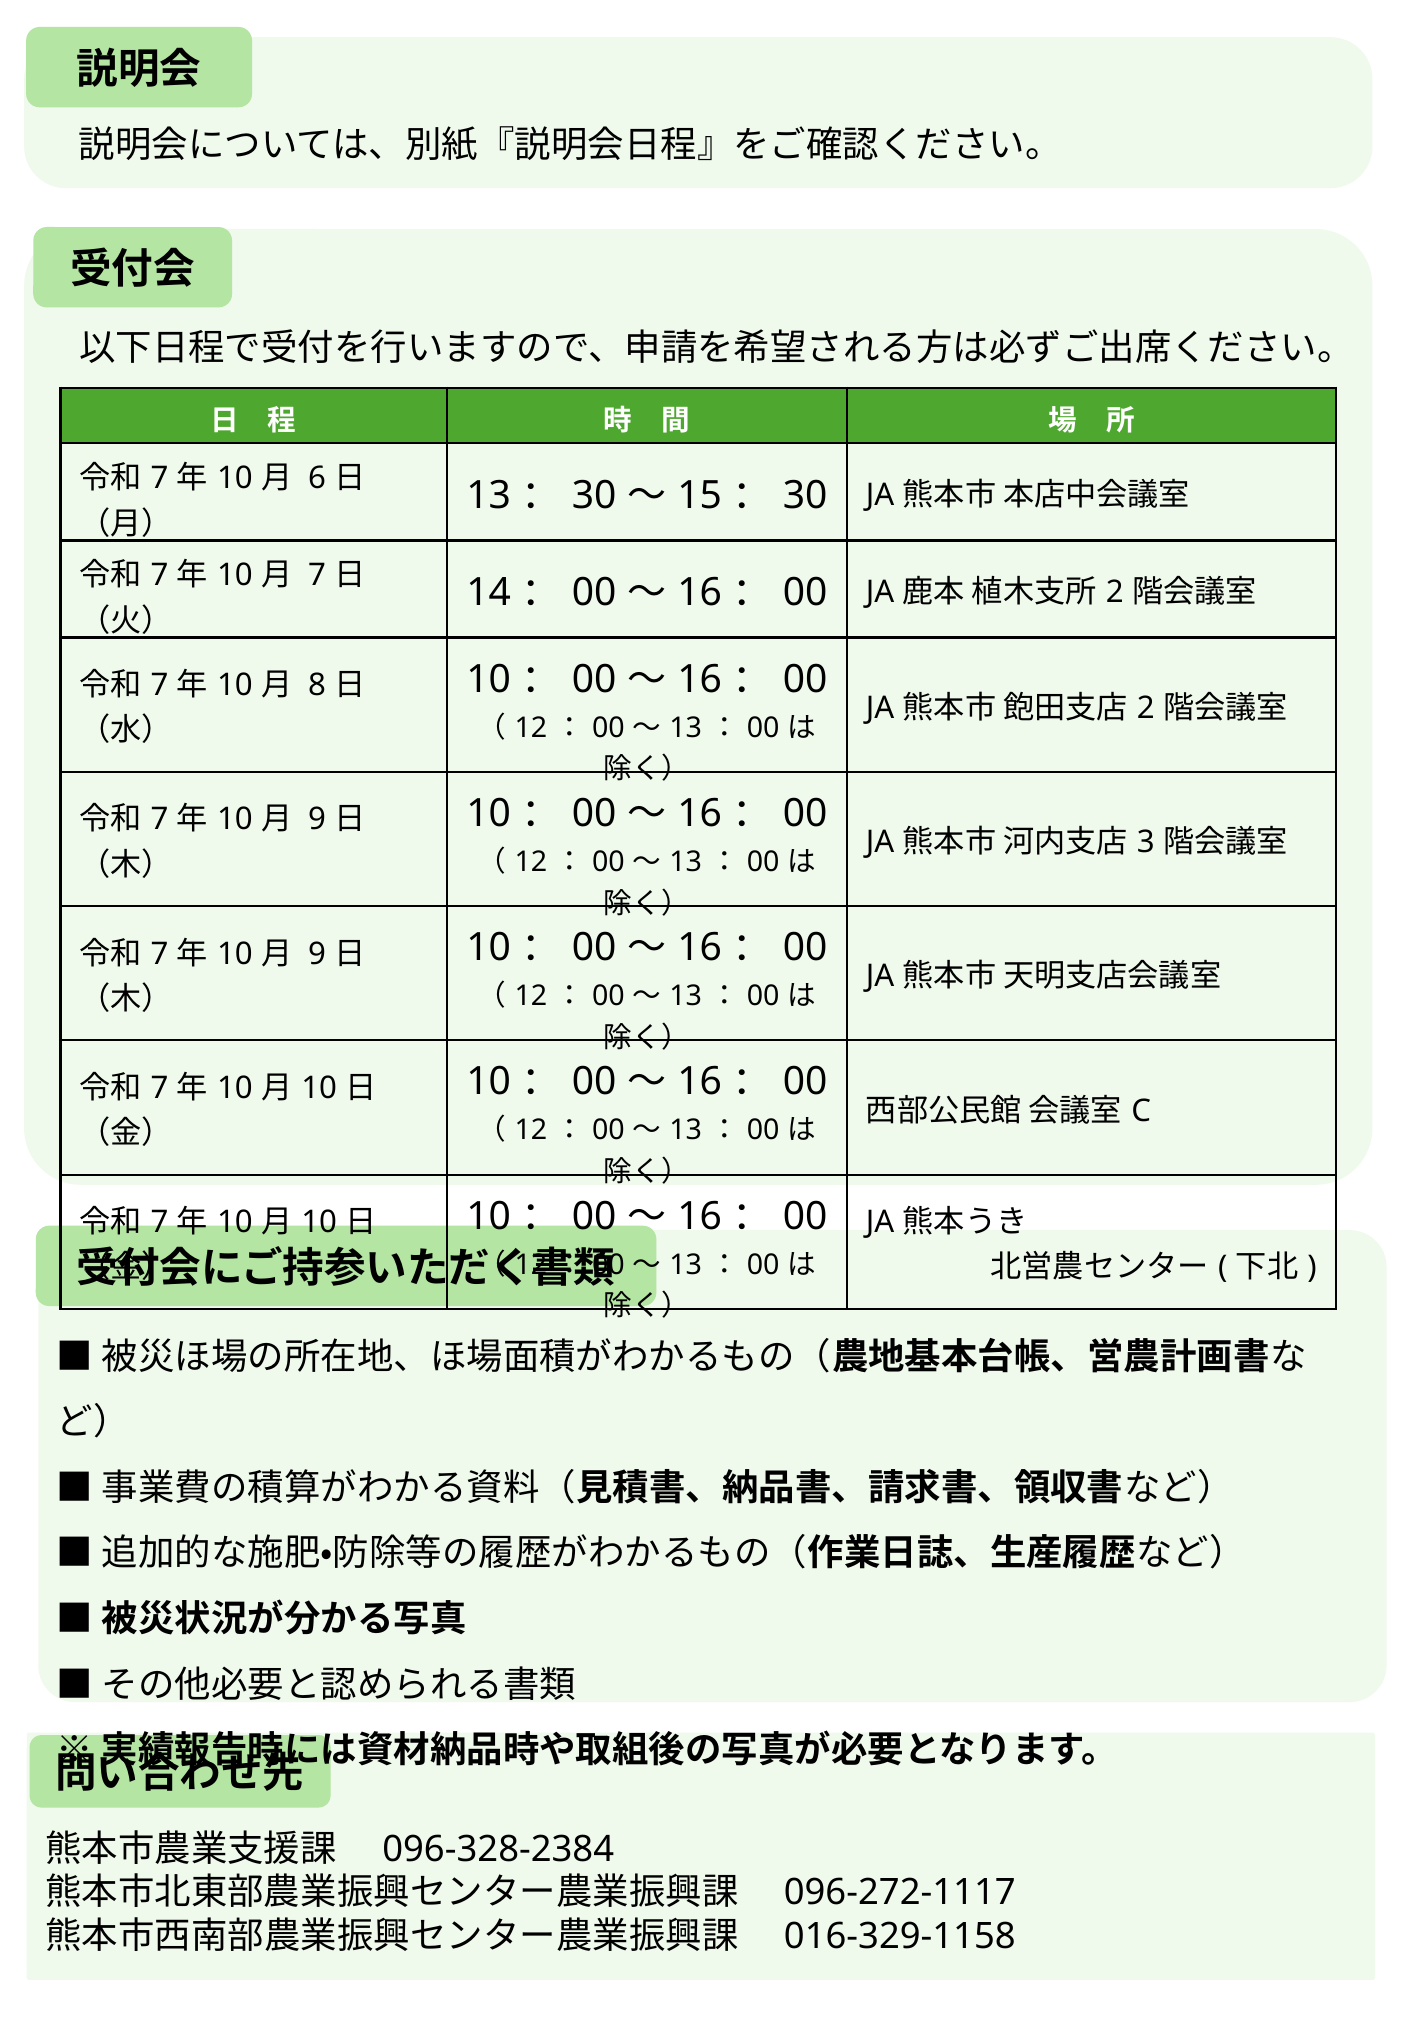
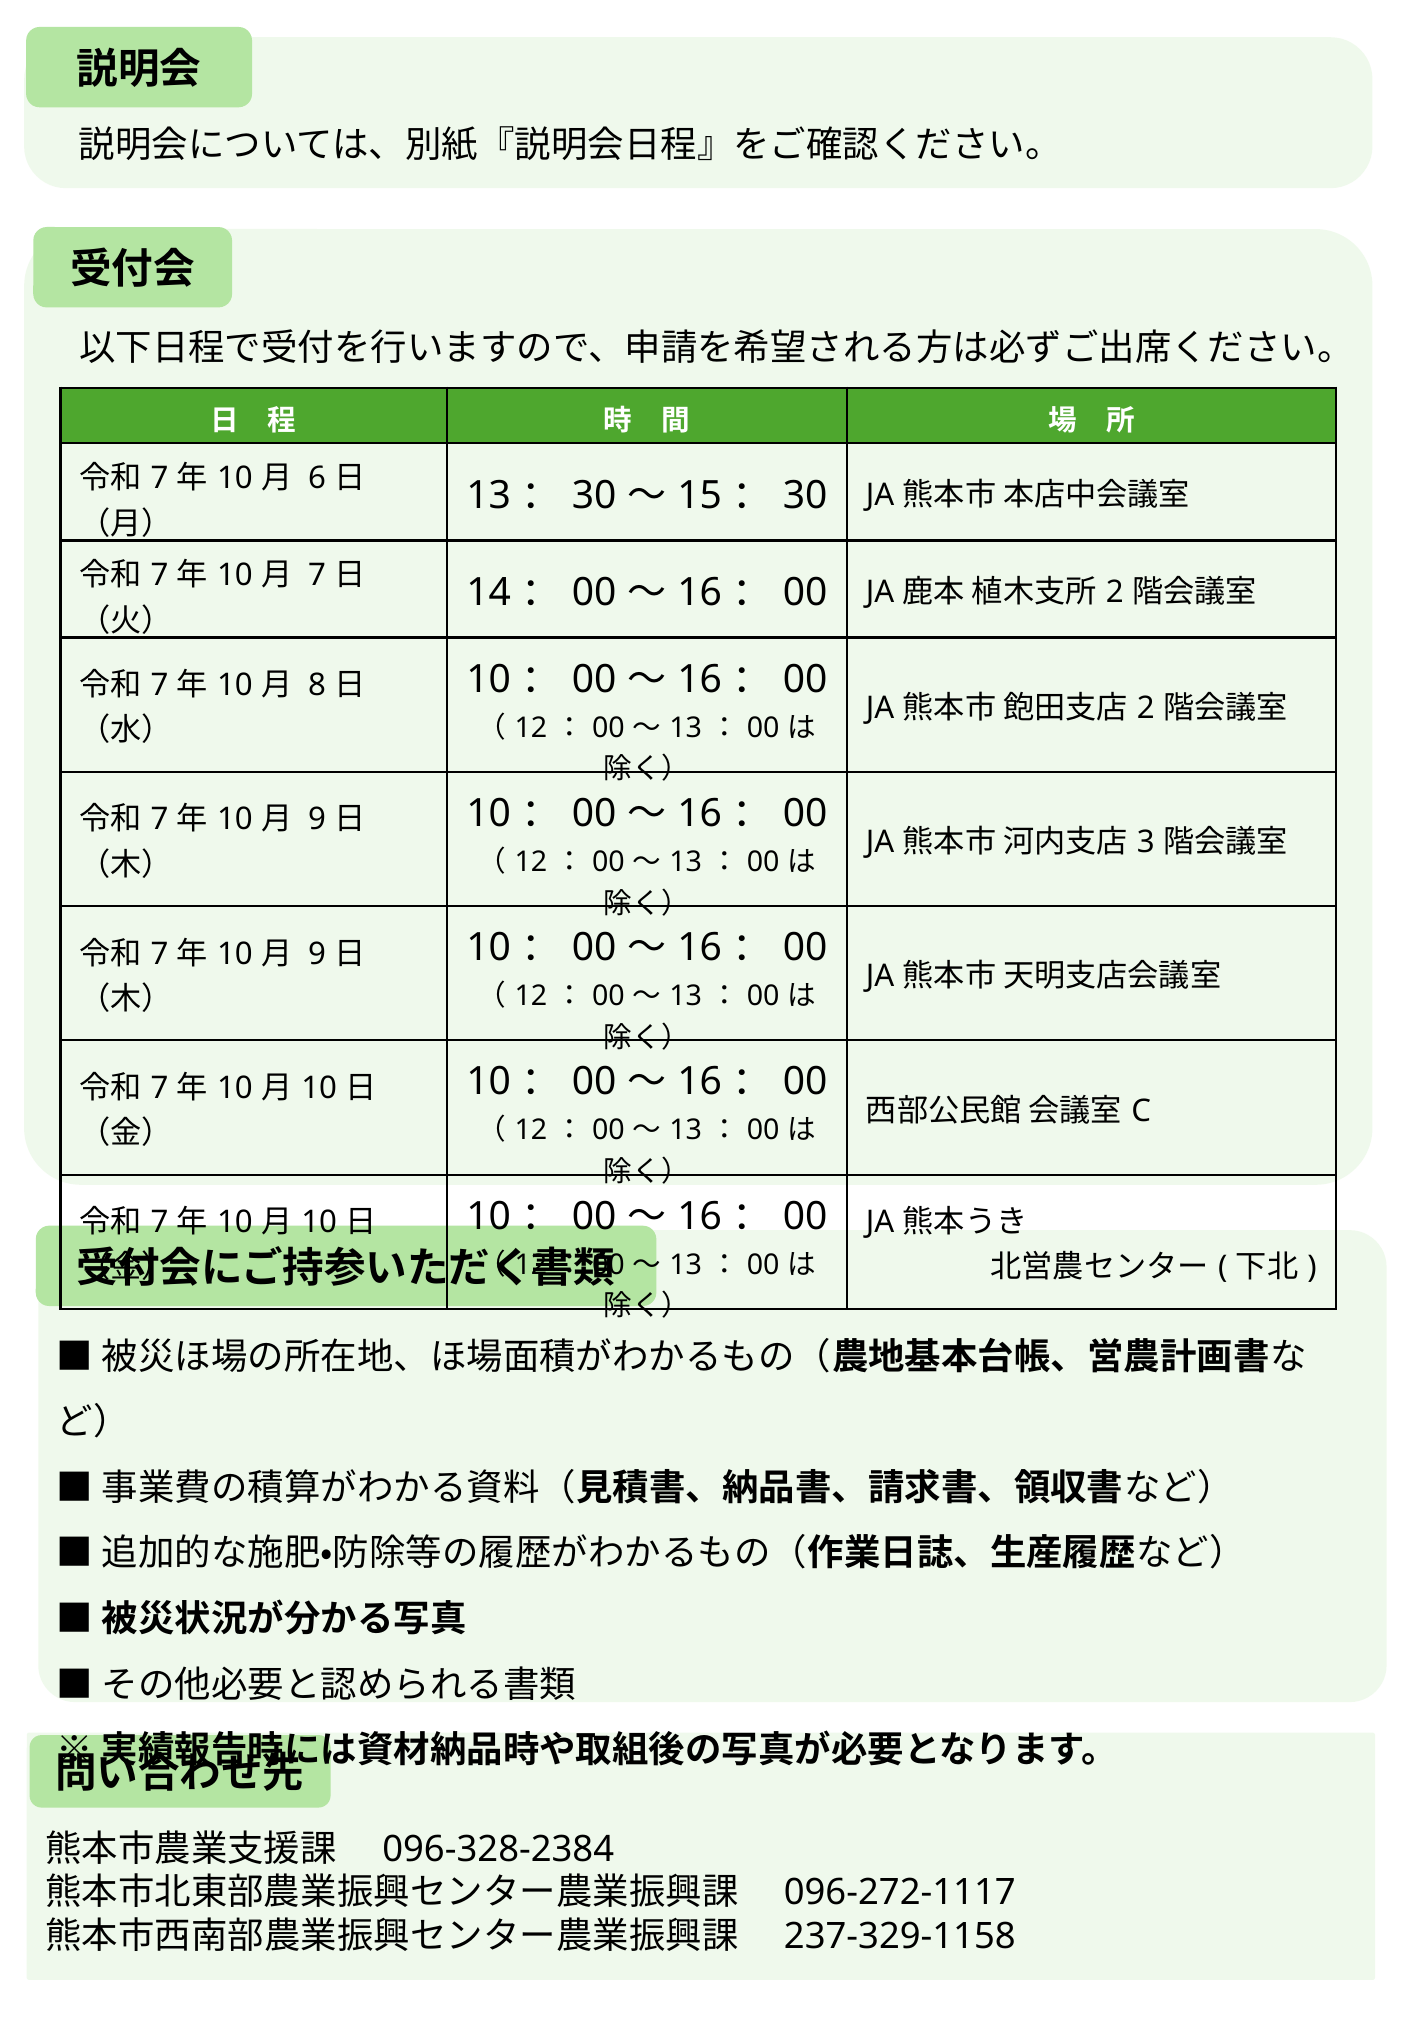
016-329-1158: 016-329-1158 -> 237-329-1158
